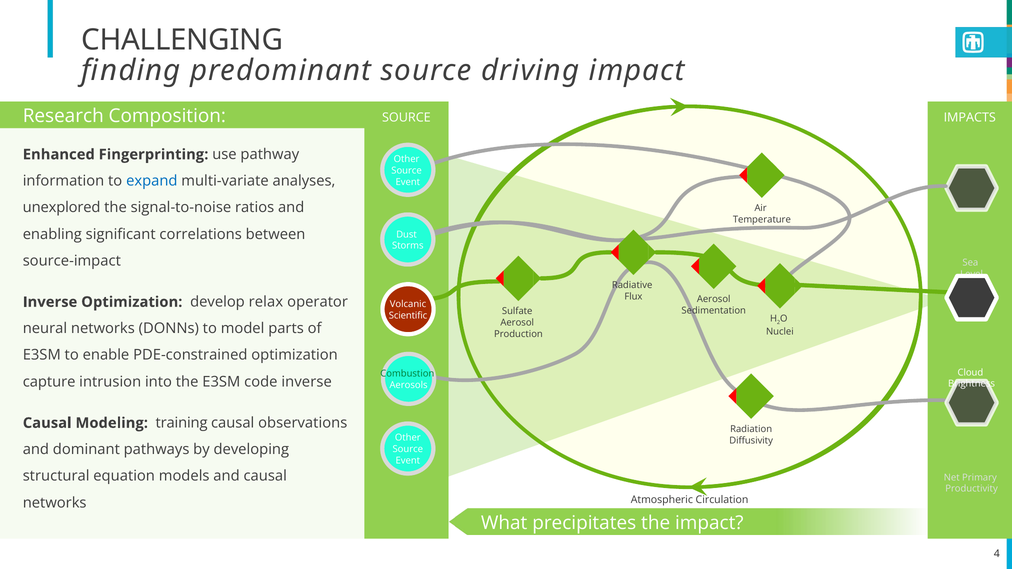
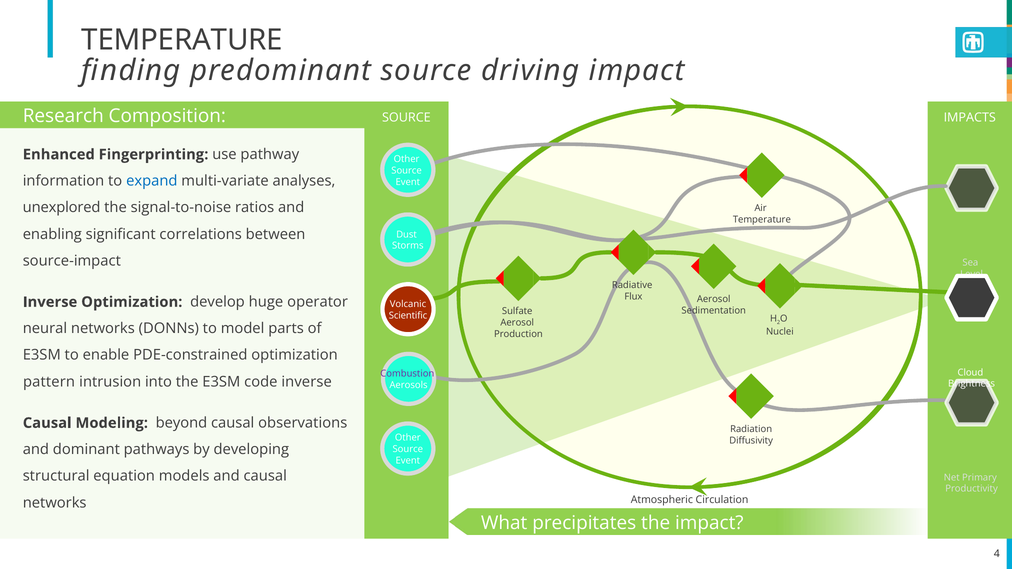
CHALLENGING at (182, 40): CHALLENGING -> TEMPERATURE
relax: relax -> huge
Combustion colour: green -> purple
capture: capture -> pattern
training: training -> beyond
